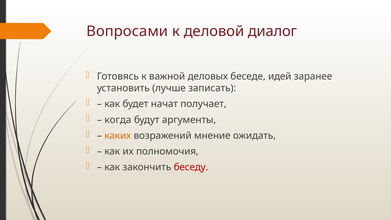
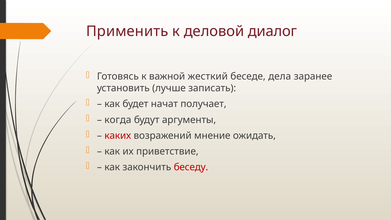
Вопросами: Вопросами -> Применить
деловых: деловых -> жесткий
идей: идей -> дела
каких colour: orange -> red
полномочия: полномочия -> приветствие
